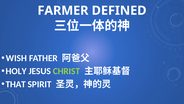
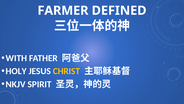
WISH: WISH -> WITH
CHRIST colour: light green -> yellow
THAT: THAT -> NKJV
